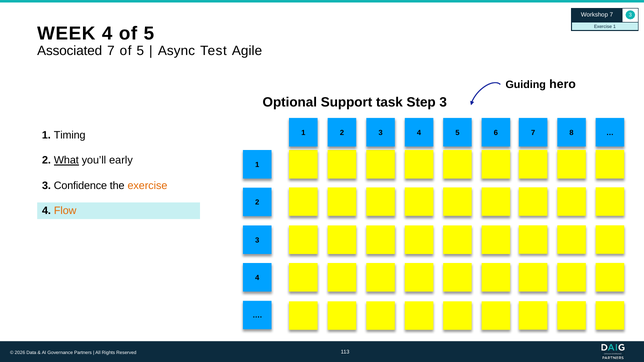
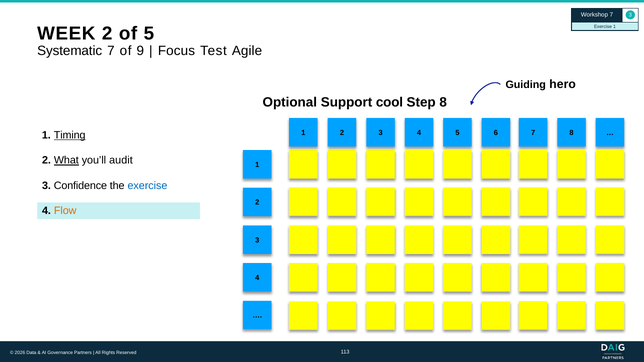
WEEK 4: 4 -> 2
Associated: Associated -> Systematic
7 of 5: 5 -> 9
Async: Async -> Focus
task: task -> cool
Step 3: 3 -> 8
Timing underline: none -> present
early: early -> audit
exercise at (147, 186) colour: orange -> blue
